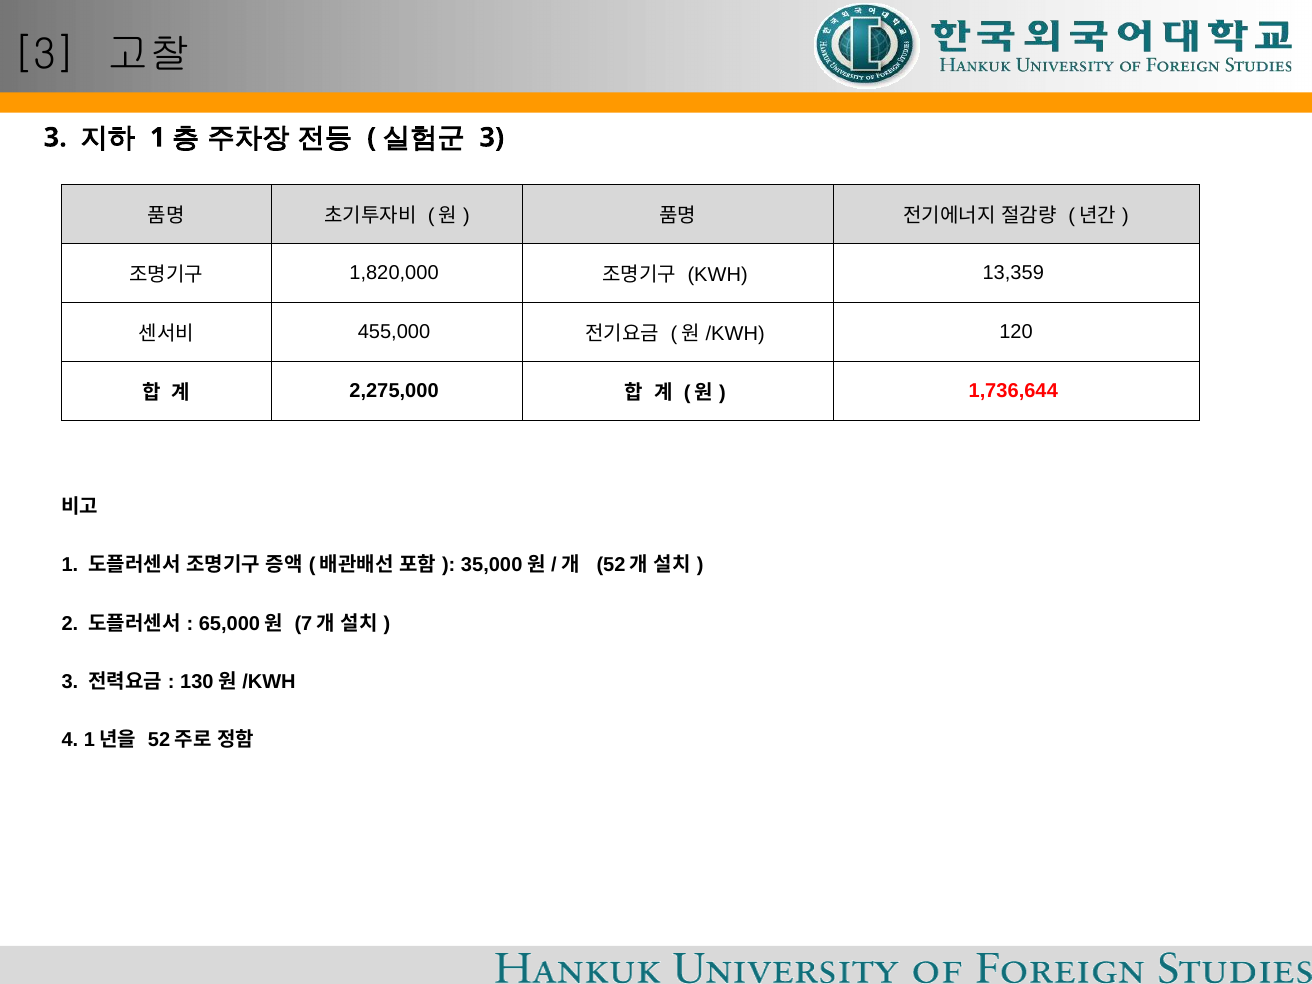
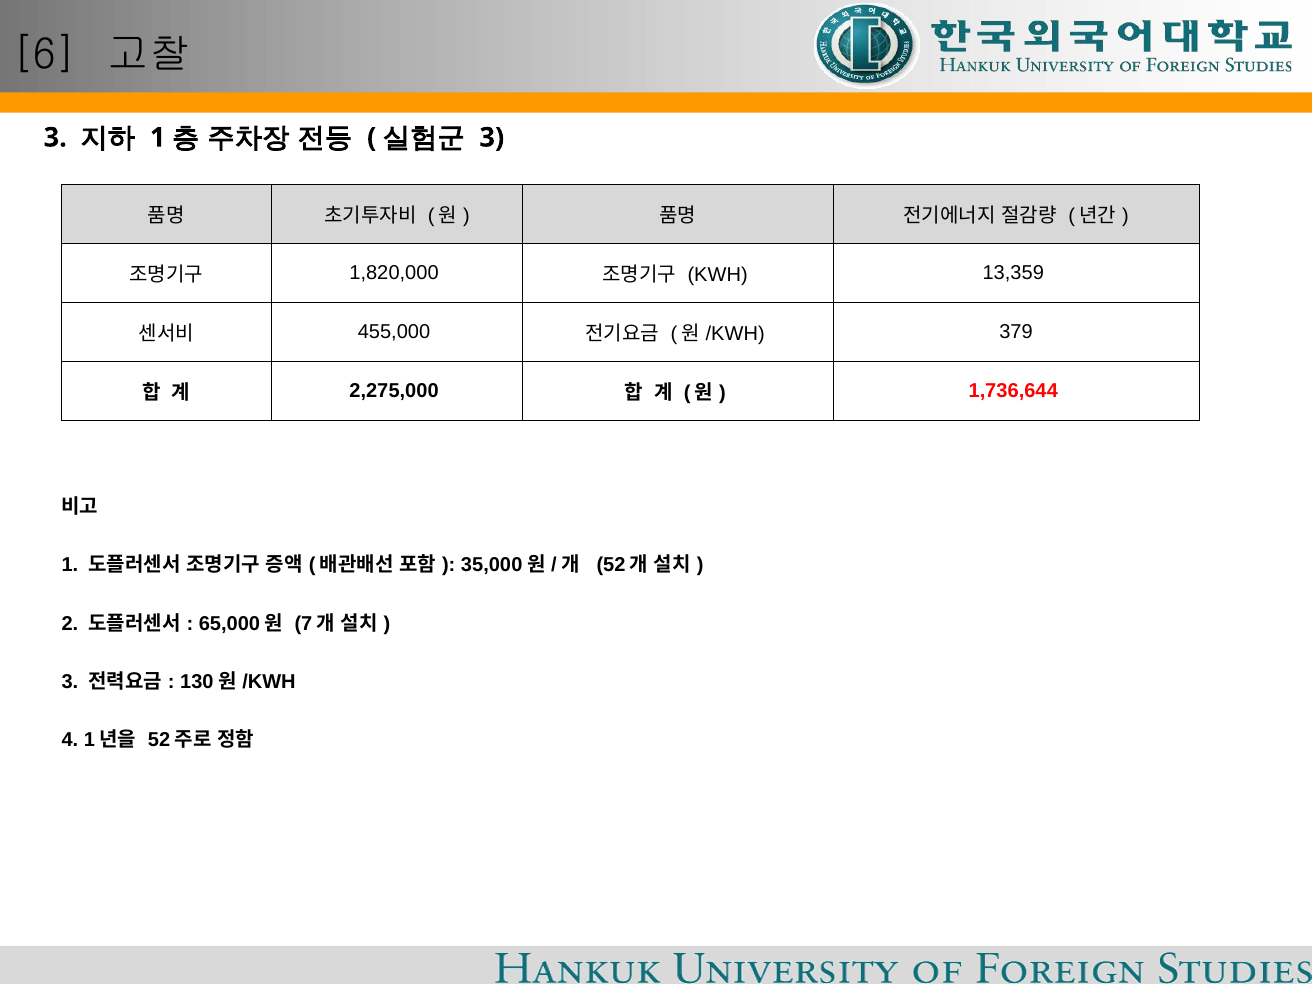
3 at (44, 55): 3 -> 6
120: 120 -> 379
